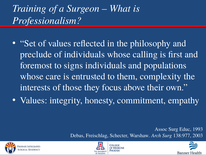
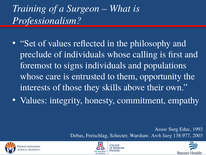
complexity: complexity -> opportunity
focus: focus -> skills
